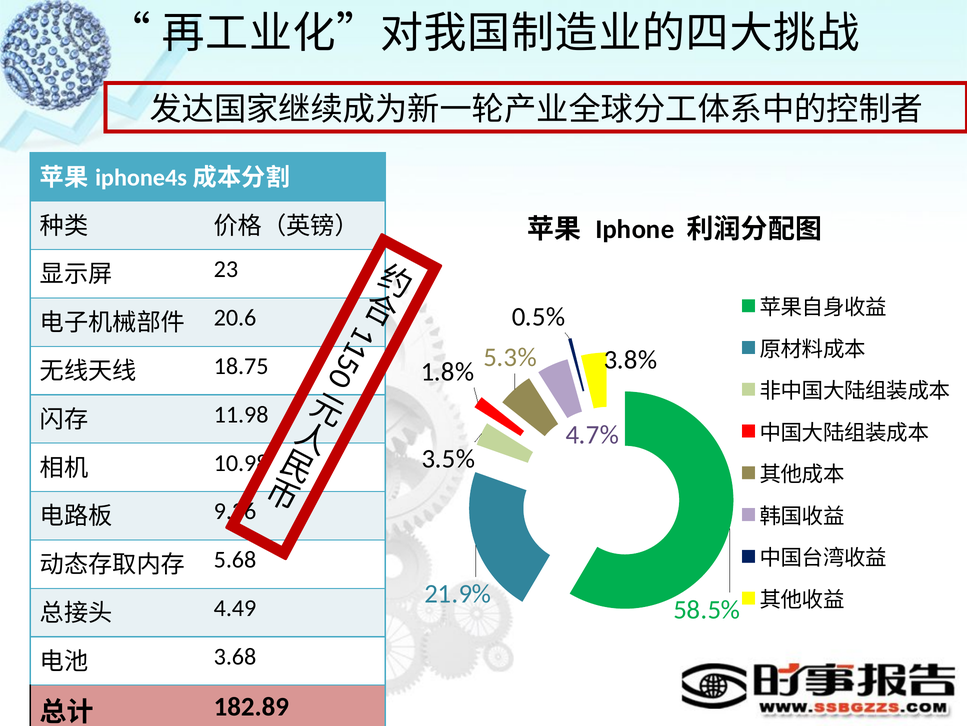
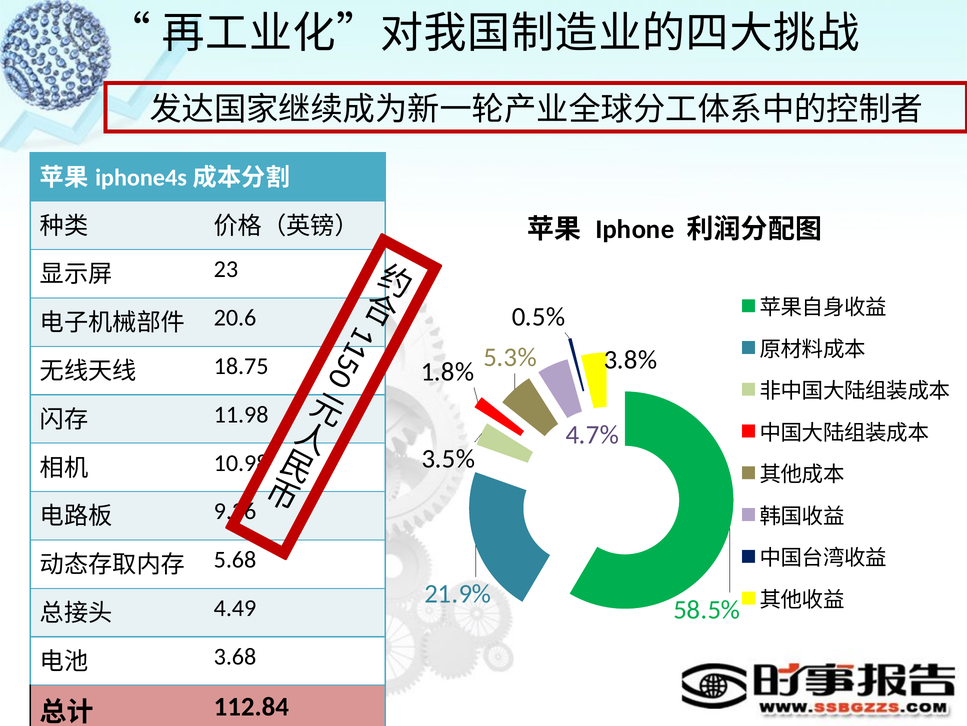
182.89: 182.89 -> 112.84
